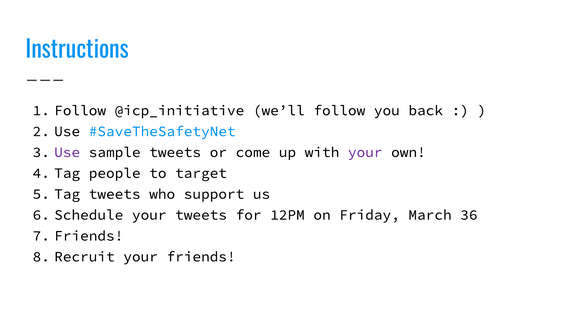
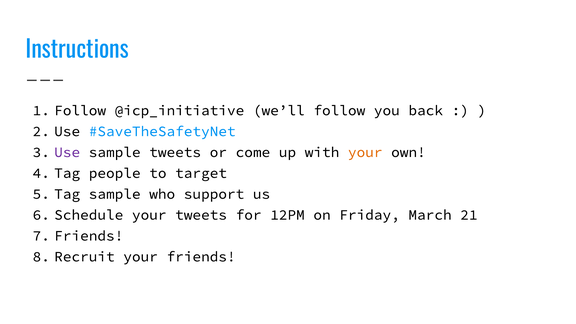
your at (365, 152) colour: purple -> orange
Tag tweets: tweets -> sample
36: 36 -> 21
